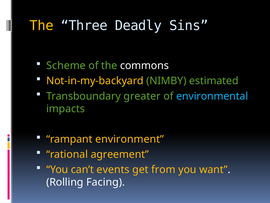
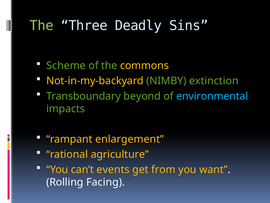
The at (42, 25) colour: yellow -> light green
commons colour: white -> yellow
estimated: estimated -> extinction
greater: greater -> beyond
environment: environment -> enlargement
agreement: agreement -> agriculture
